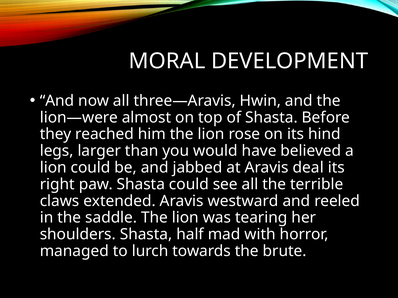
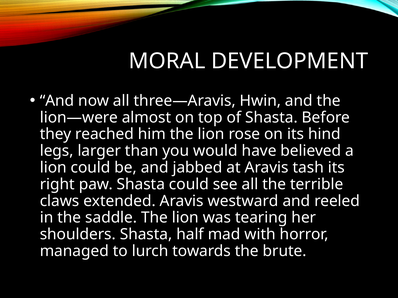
deal: deal -> tash
